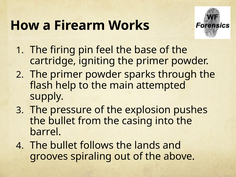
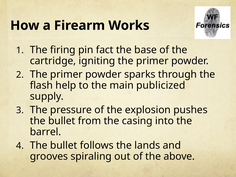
feel: feel -> fact
attempted: attempted -> publicized
